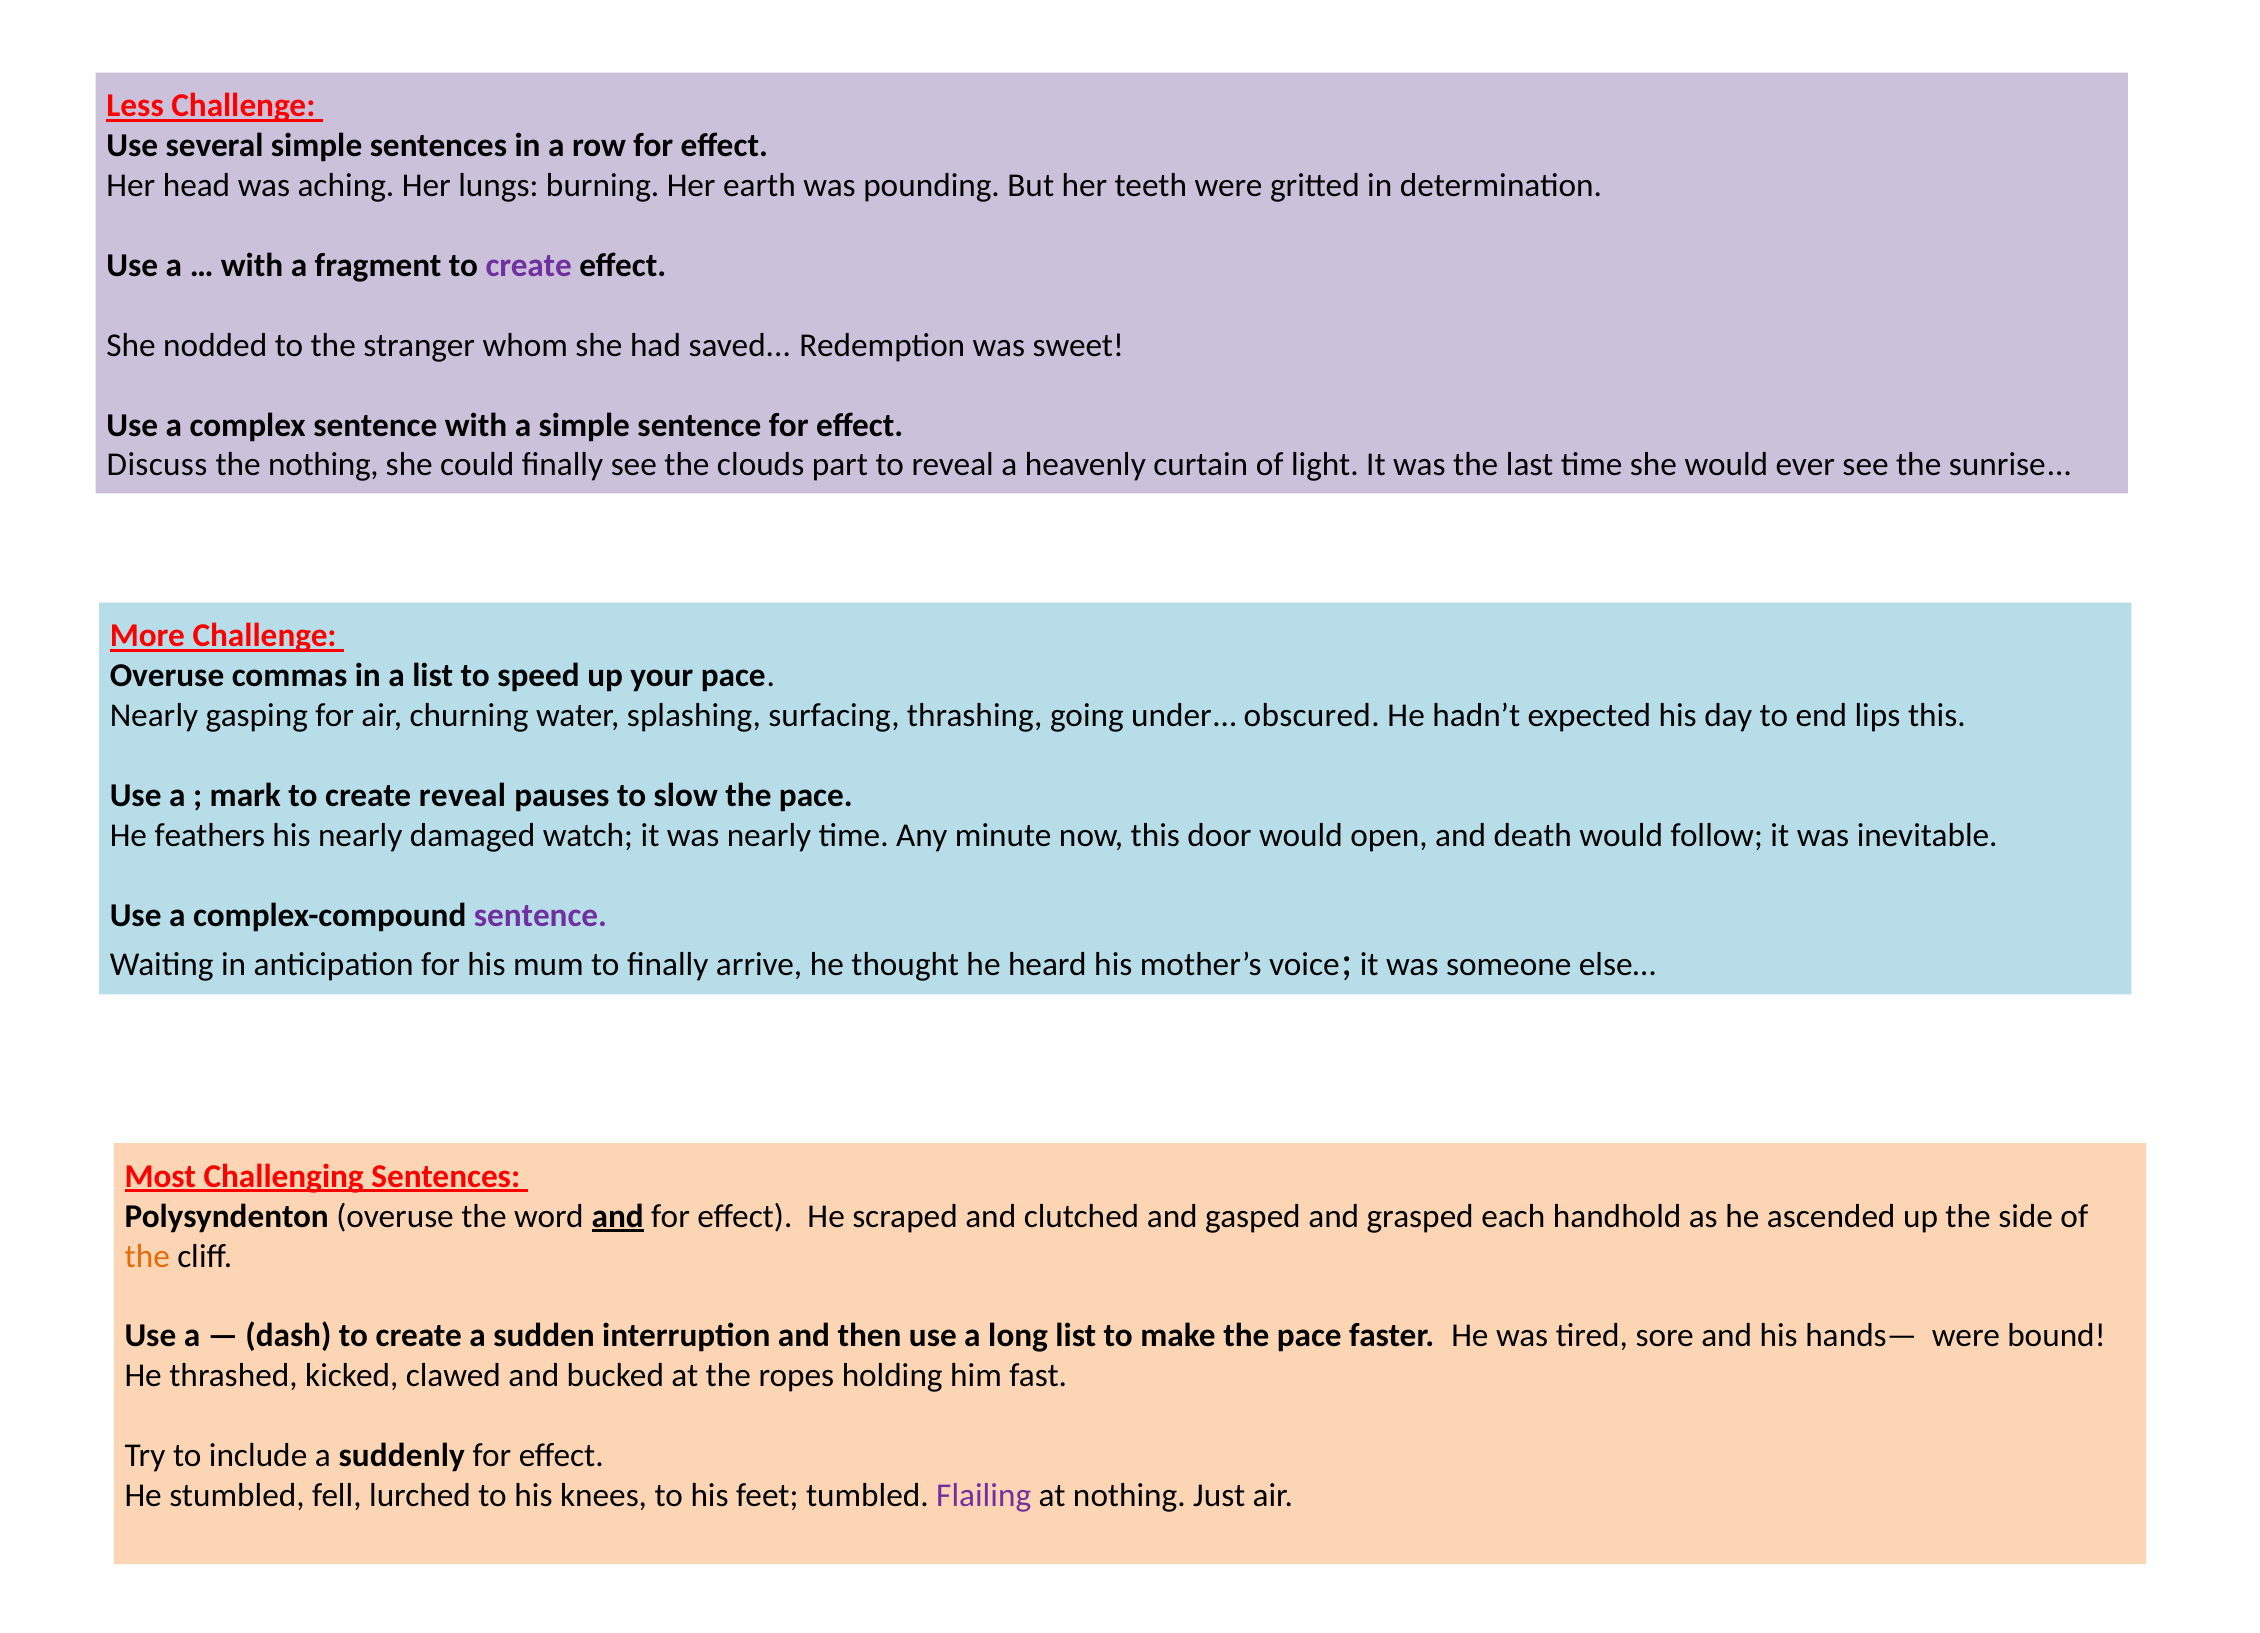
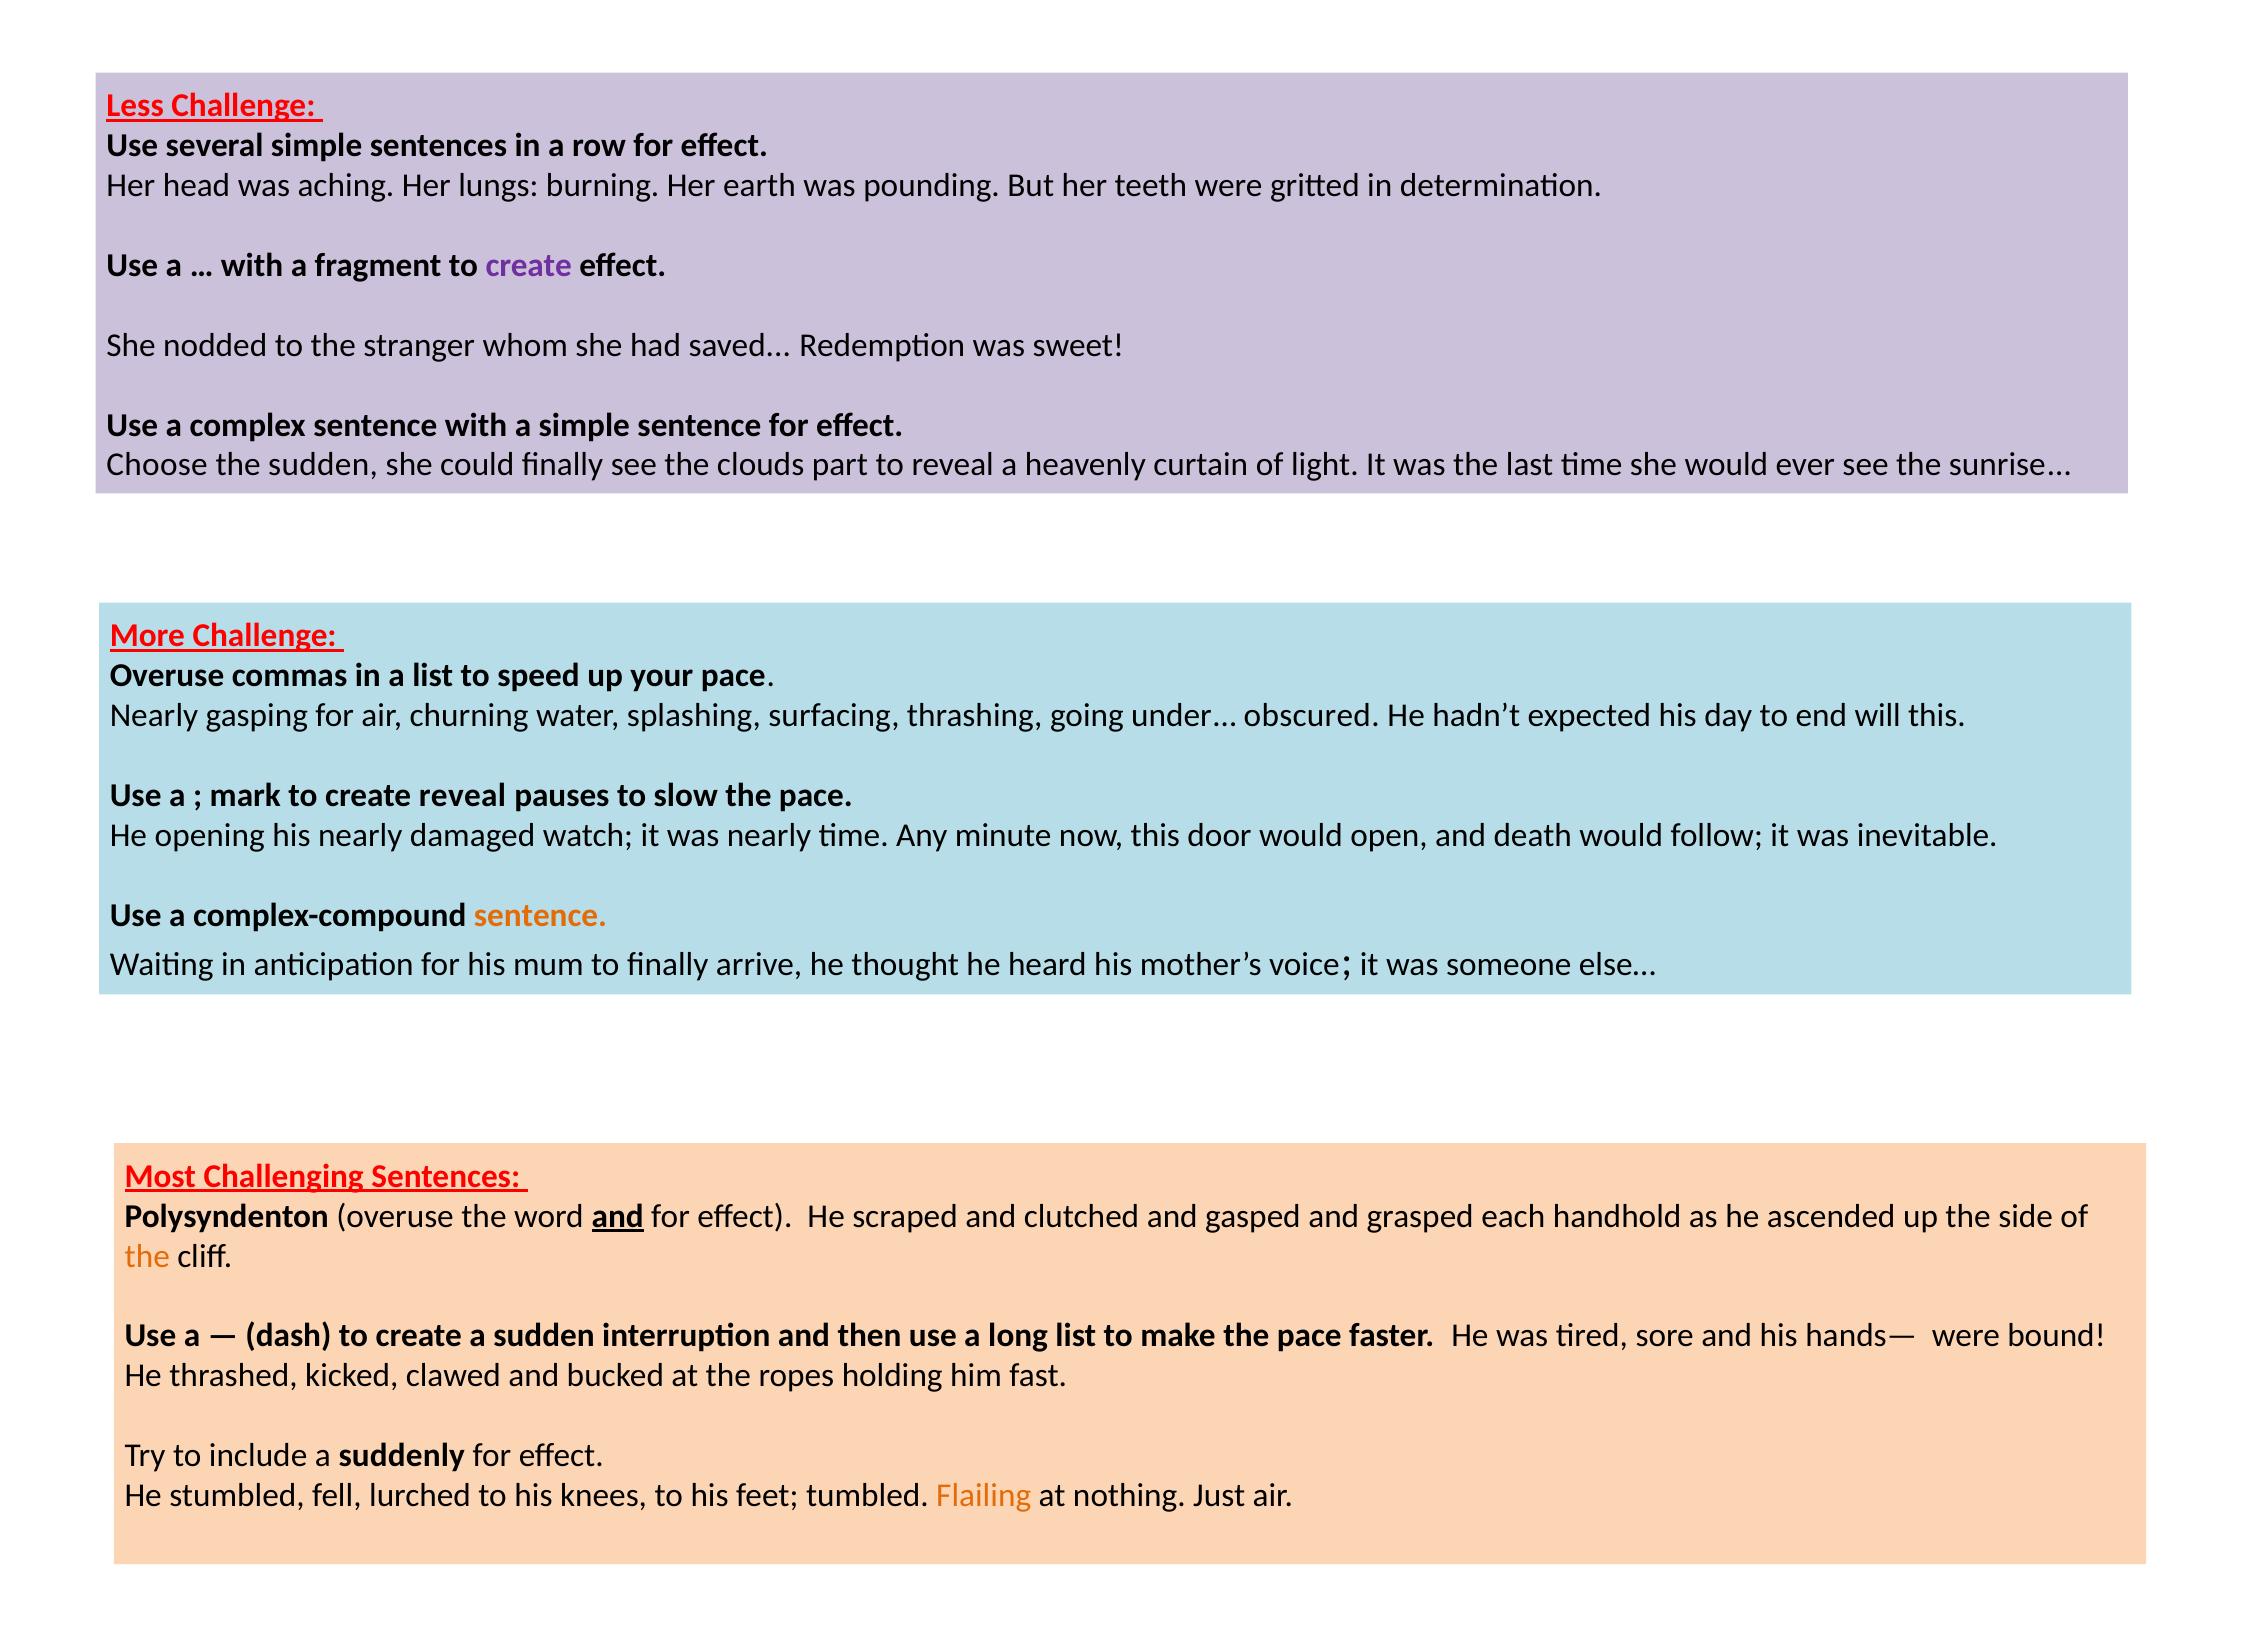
Discuss: Discuss -> Choose
the nothing: nothing -> sudden
lips: lips -> will
feathers: feathers -> opening
sentence at (540, 915) colour: purple -> orange
Flailing colour: purple -> orange
